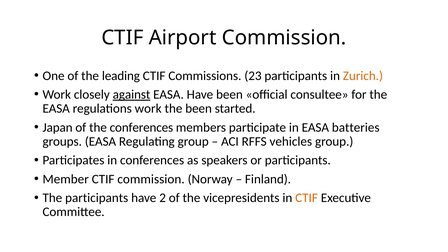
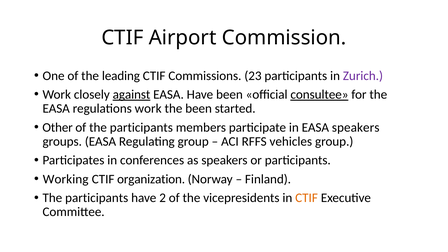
Zurich colour: orange -> purple
consultee underline: none -> present
Japan: Japan -> Other
of the conferences: conferences -> participants
EASA batteries: batteries -> speakers
Member: Member -> Working
CTIF commission: commission -> organization
